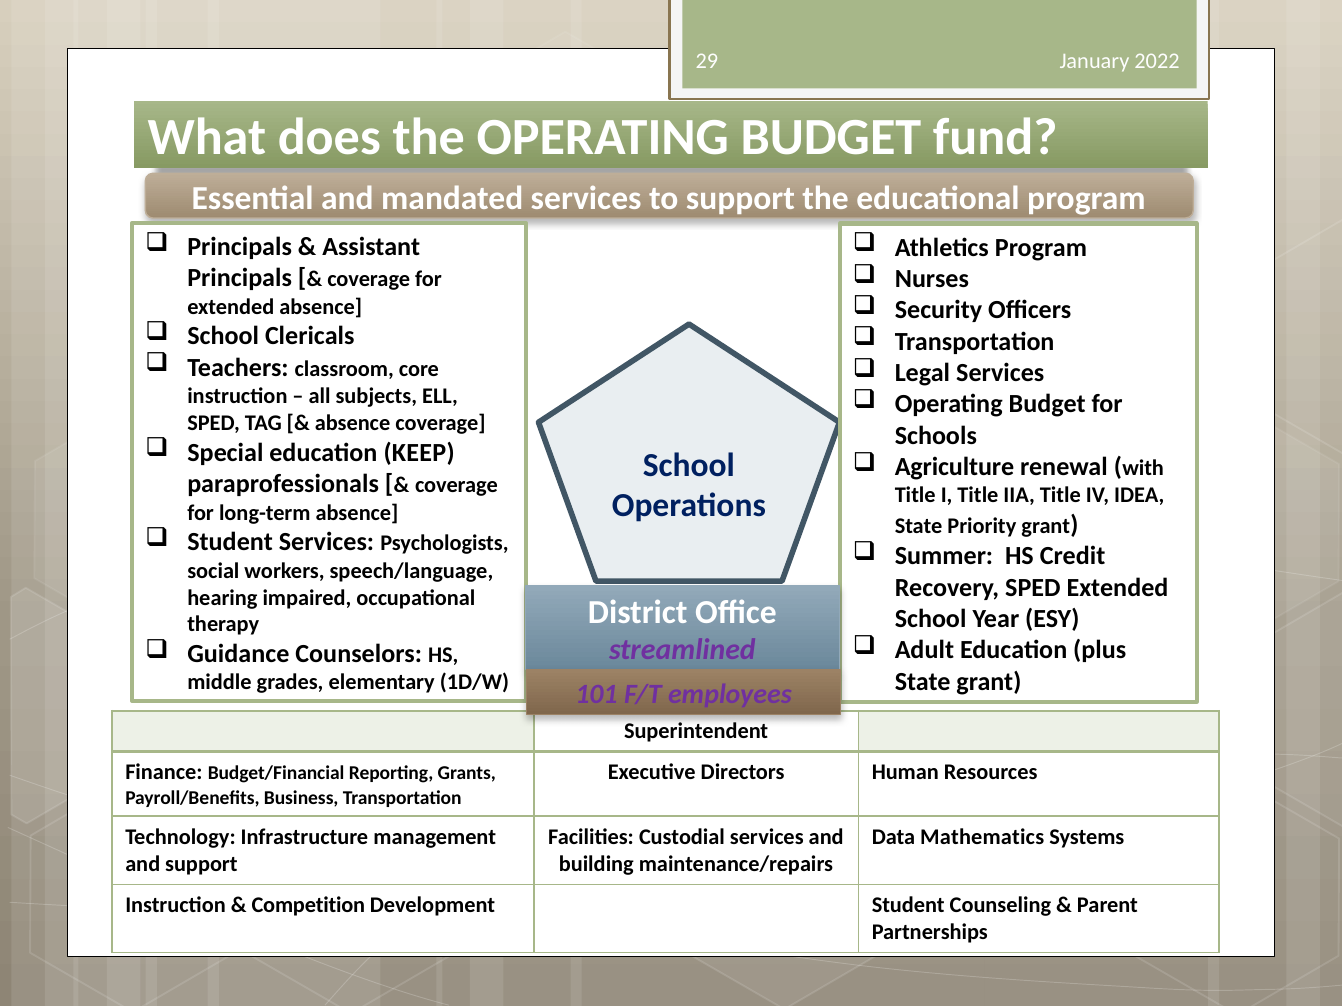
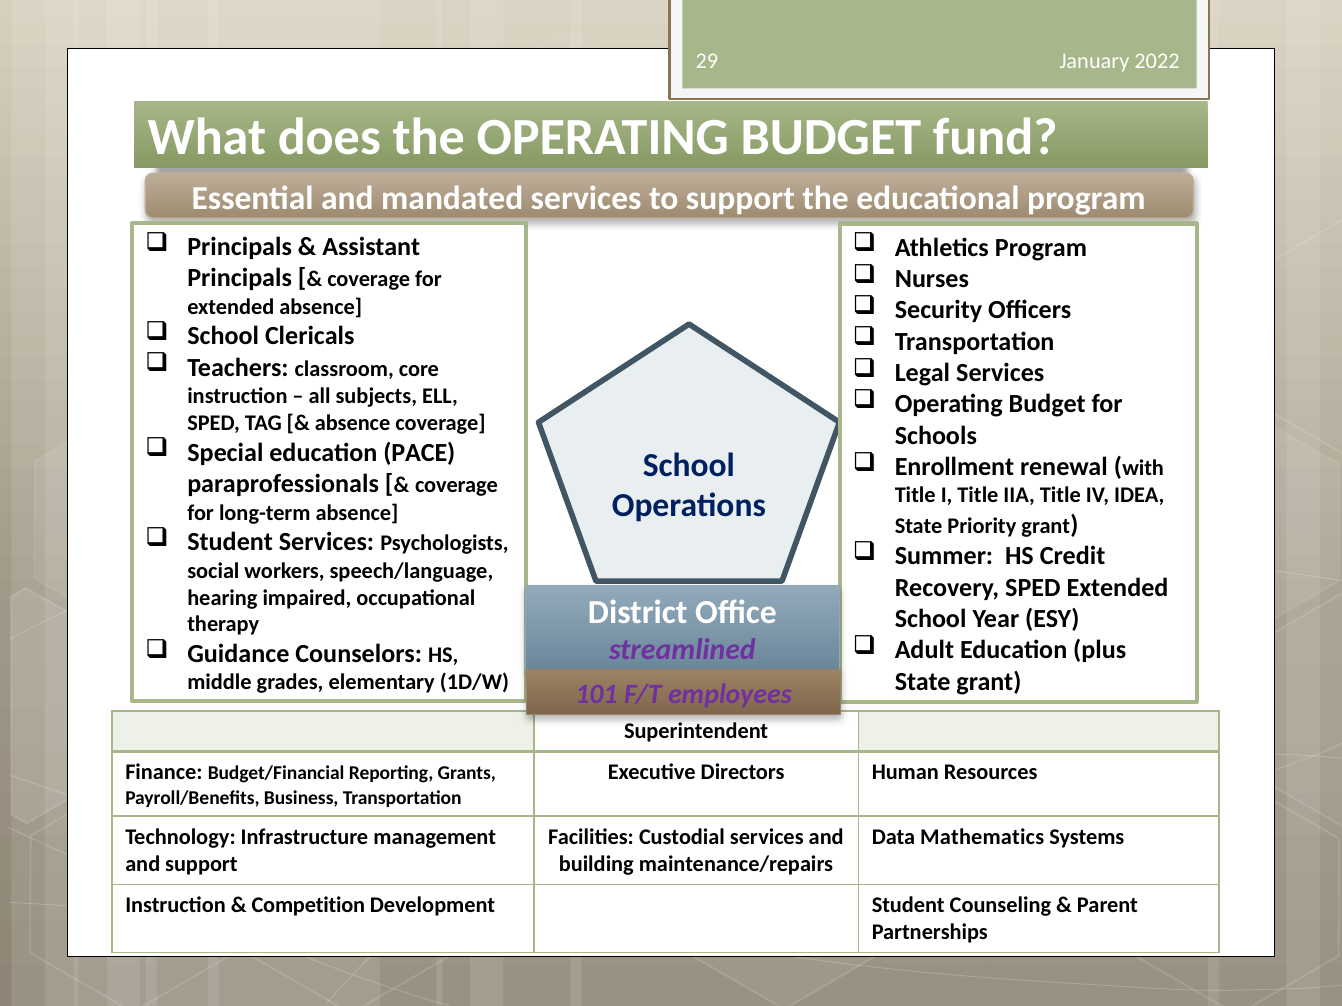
KEEP: KEEP -> PACE
Agriculture: Agriculture -> Enrollment
